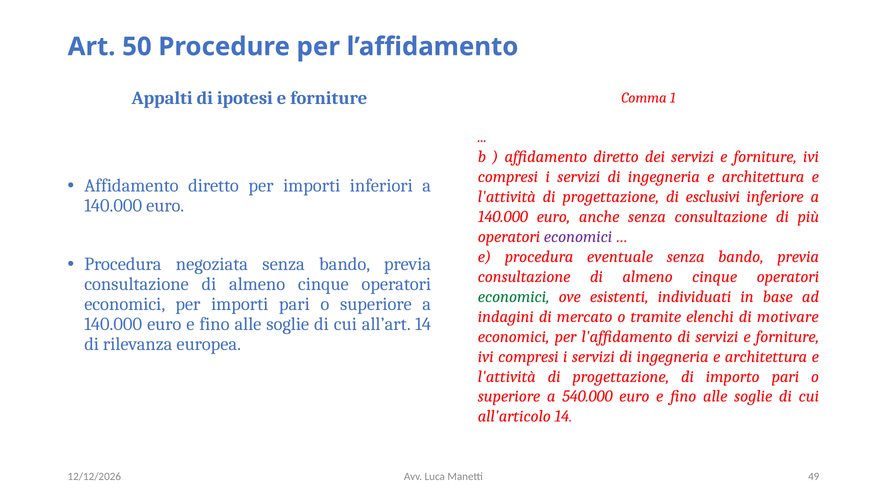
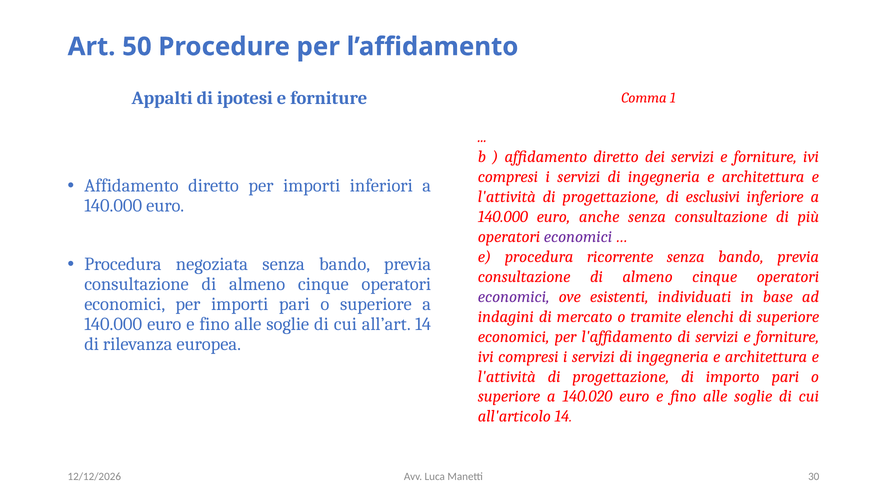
eventuale: eventuale -> ricorrente
economici at (514, 297) colour: green -> purple
di motivare: motivare -> superiore
540.000: 540.000 -> 140.020
49: 49 -> 30
